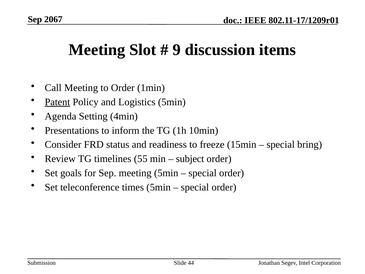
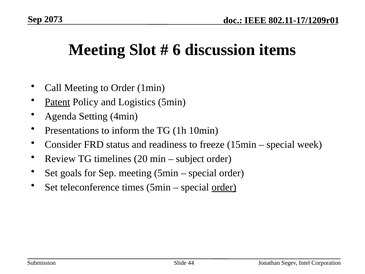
2067: 2067 -> 2073
9: 9 -> 6
bring: bring -> week
55: 55 -> 20
order at (224, 187) underline: none -> present
